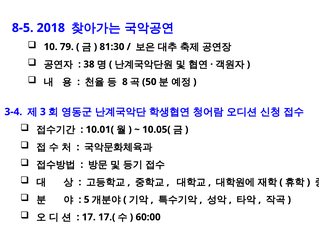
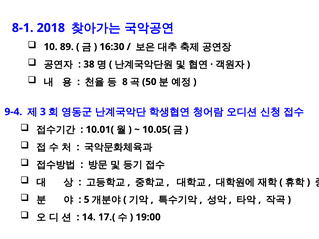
8-5: 8-5 -> 8-1
79: 79 -> 89
81:30: 81:30 -> 16:30
3-4: 3-4 -> 9-4
17: 17 -> 14
60:00: 60:00 -> 19:00
